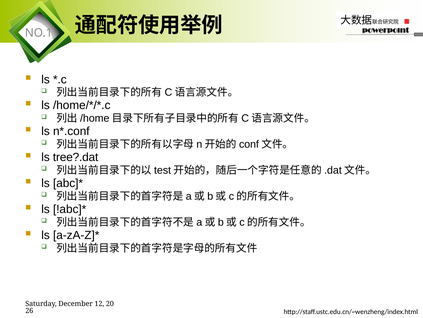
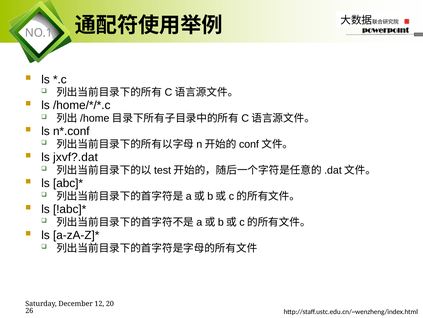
tree?.dat: tree?.dat -> jxvf?.dat
